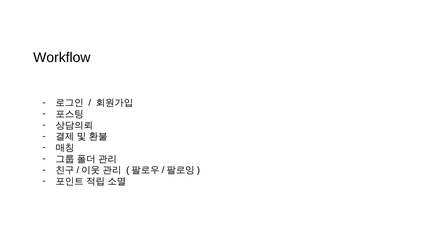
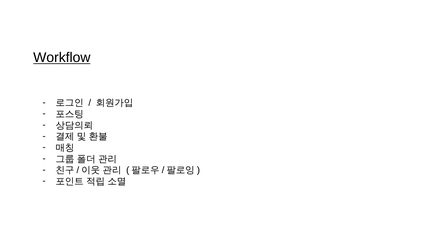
Workflow underline: none -> present
